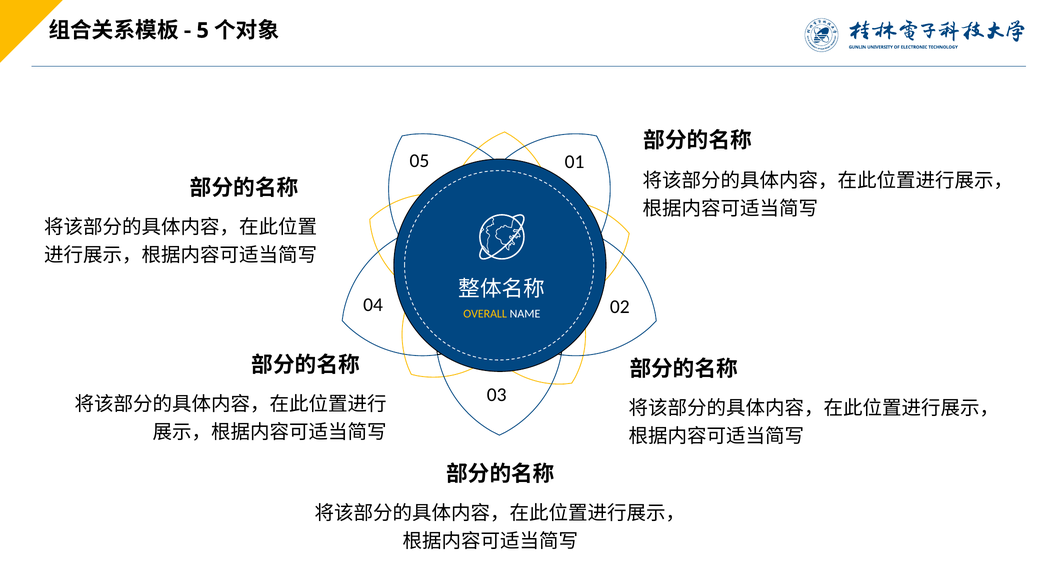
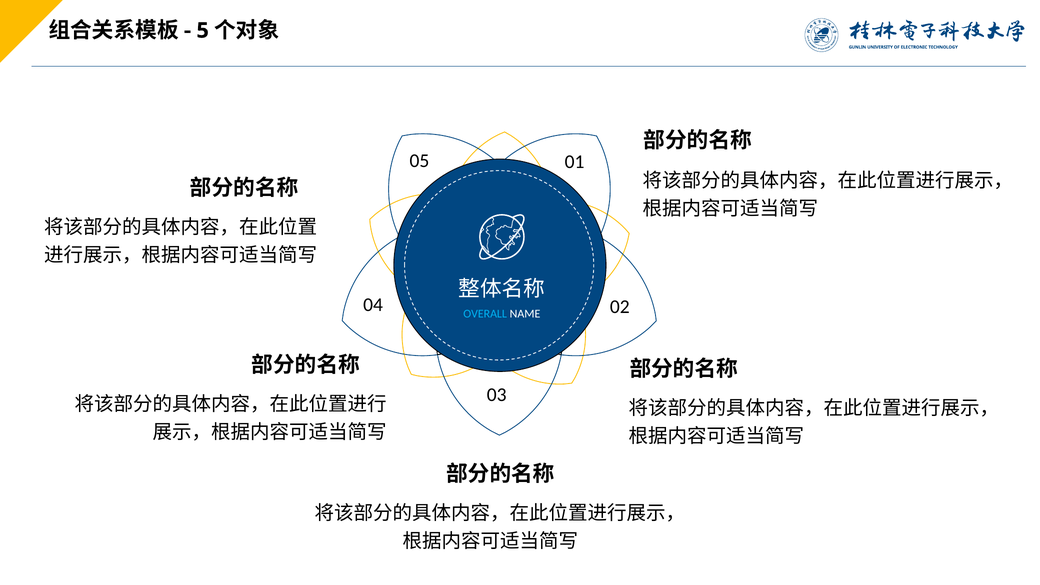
OVERALL colour: yellow -> light blue
